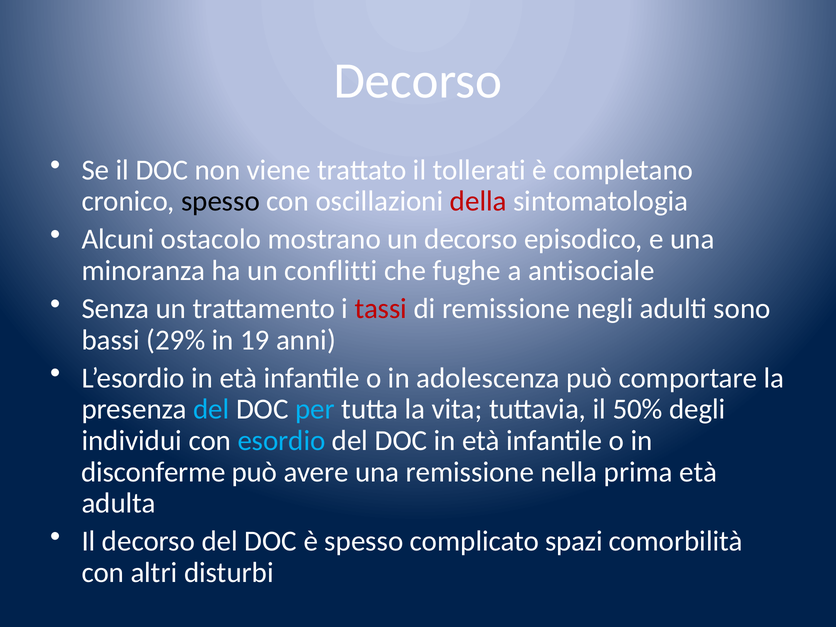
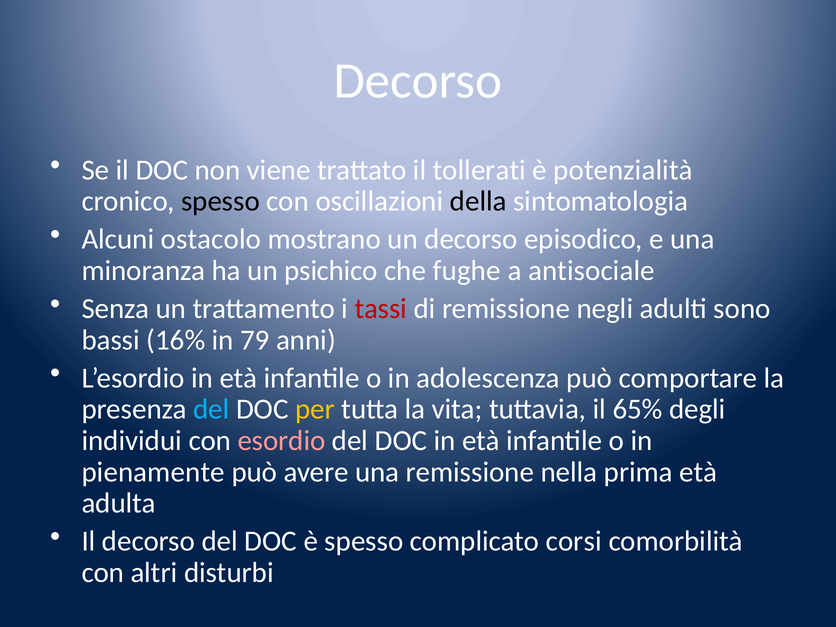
completano: completano -> potenzialità
della colour: red -> black
conflitti: conflitti -> psichico
29%: 29% -> 16%
19: 19 -> 79
per colour: light blue -> yellow
50%: 50% -> 65%
esordio colour: light blue -> pink
disconferme: disconferme -> pienamente
spazi: spazi -> corsi
